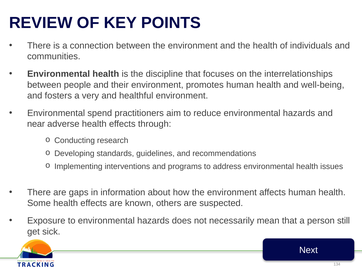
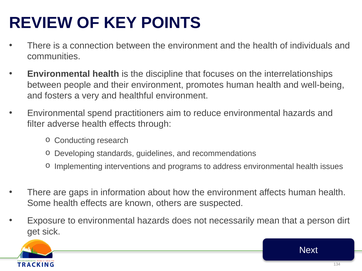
near: near -> filter
still: still -> dirt
